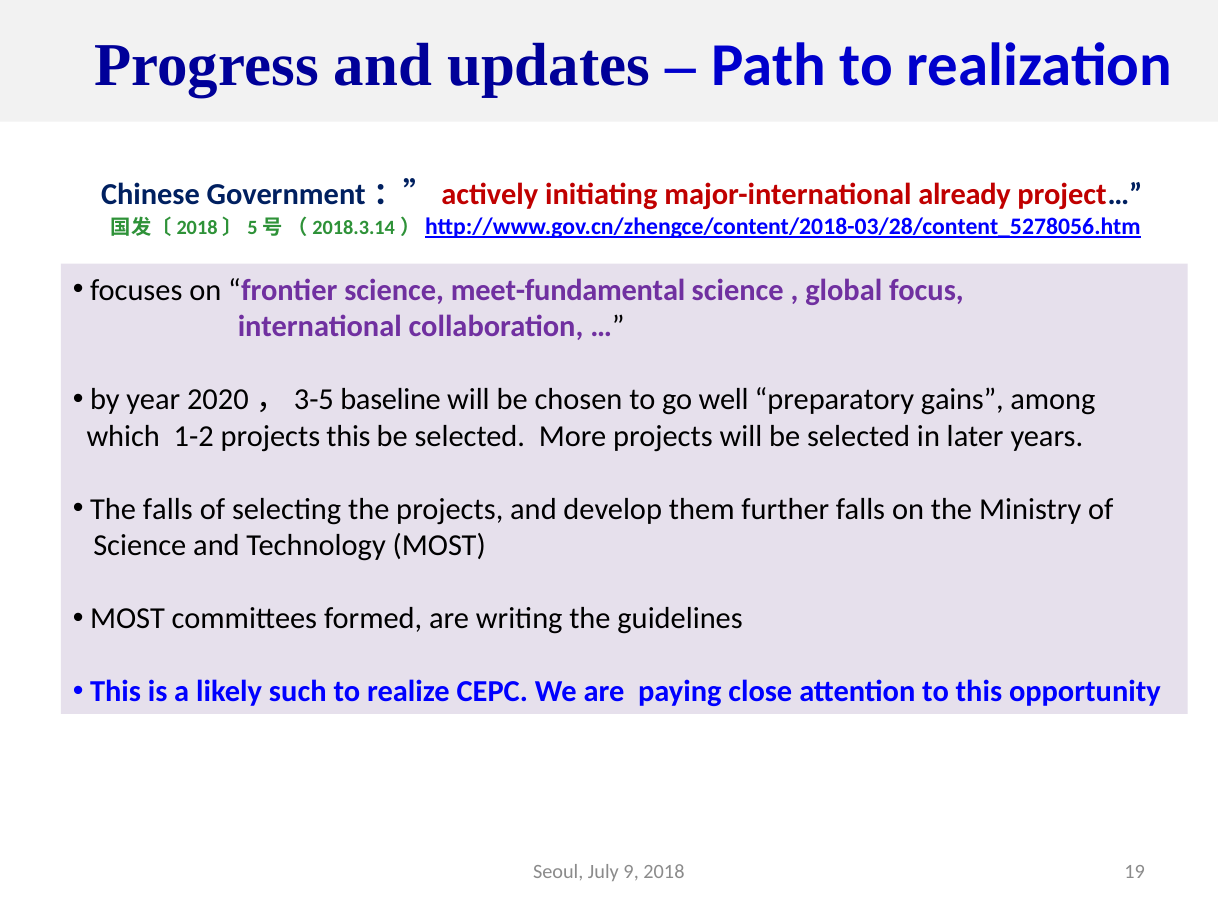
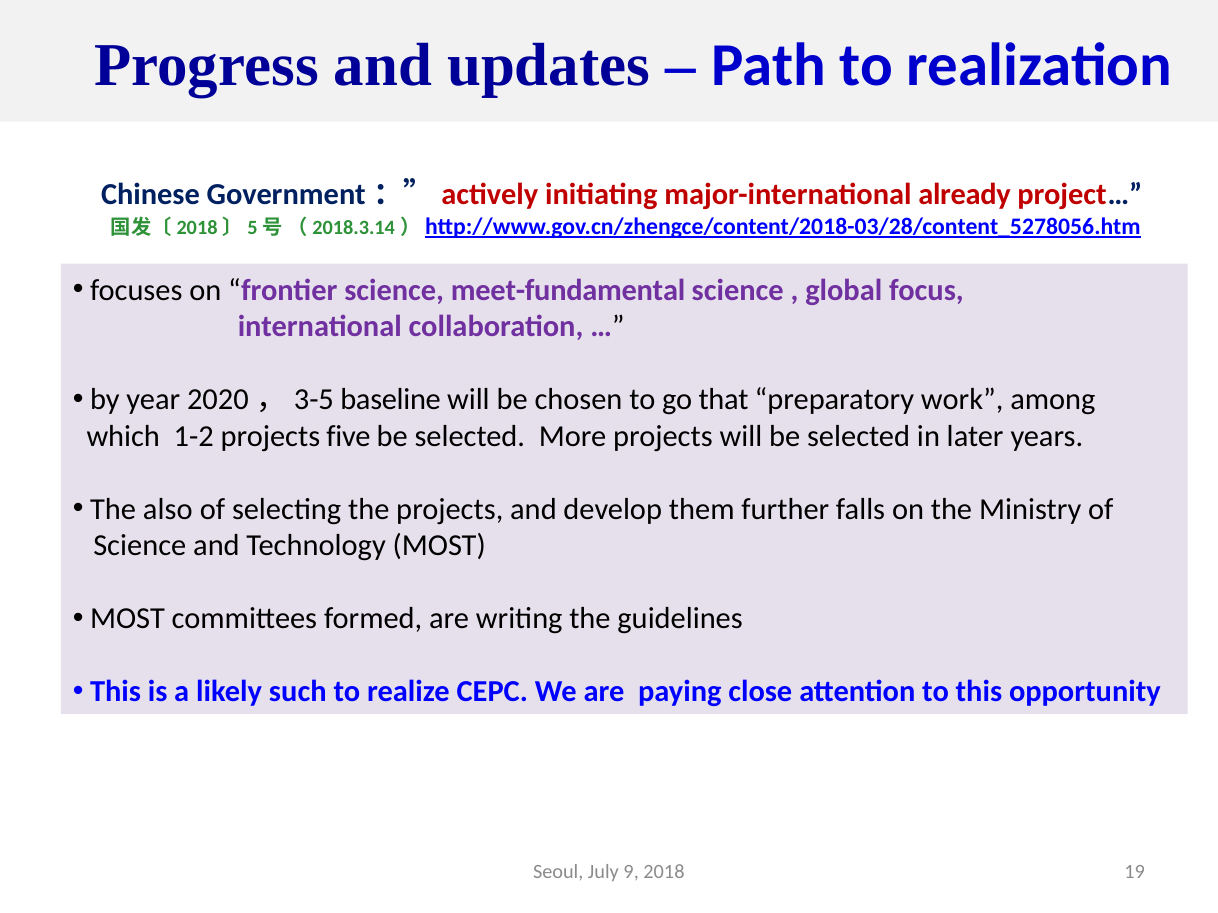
well: well -> that
gains: gains -> work
projects this: this -> five
The falls: falls -> also
